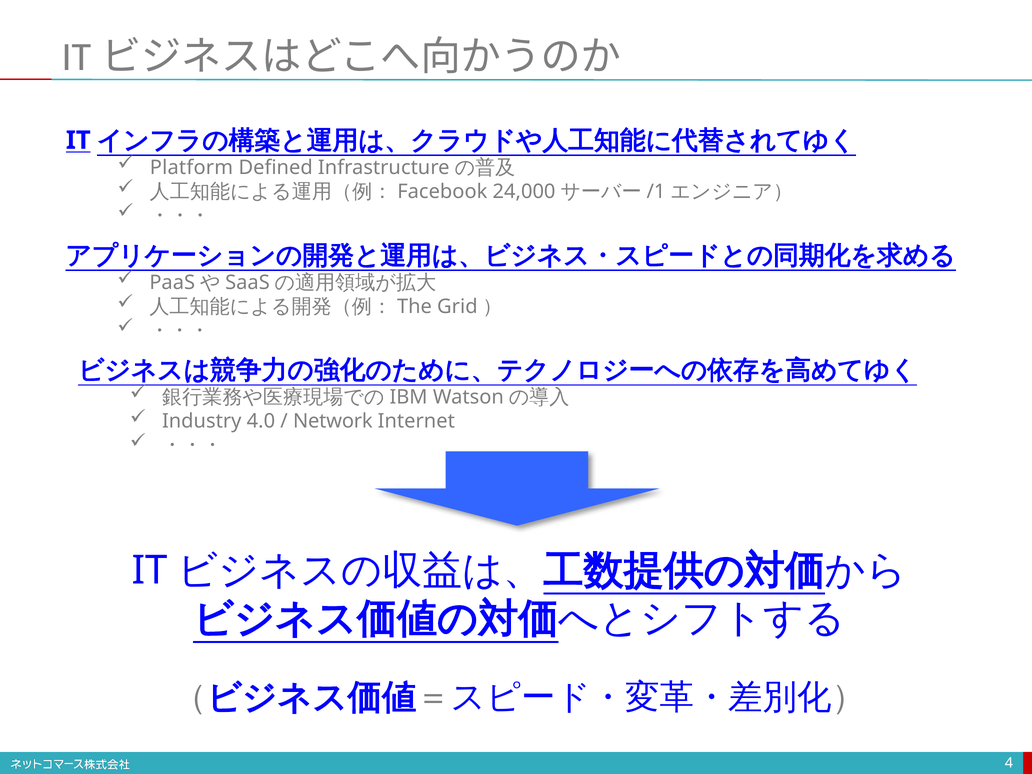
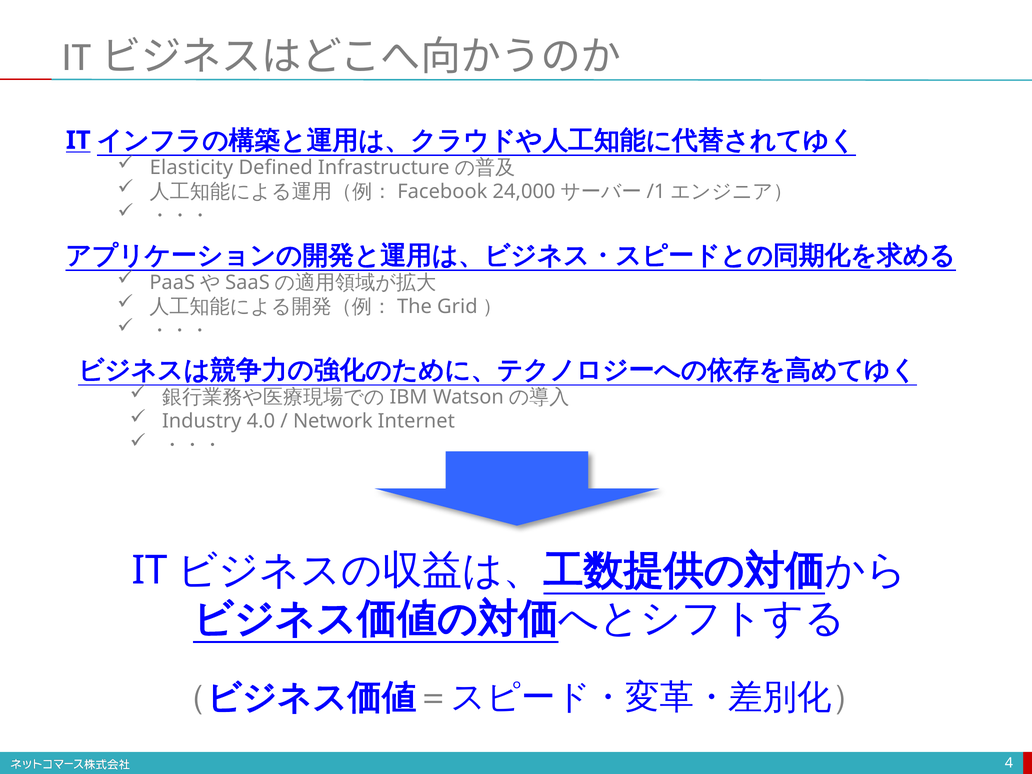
Platform: Platform -> Elasticity
